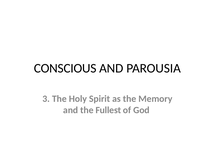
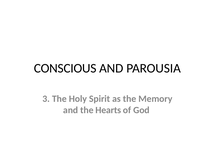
Fullest: Fullest -> Hearts
